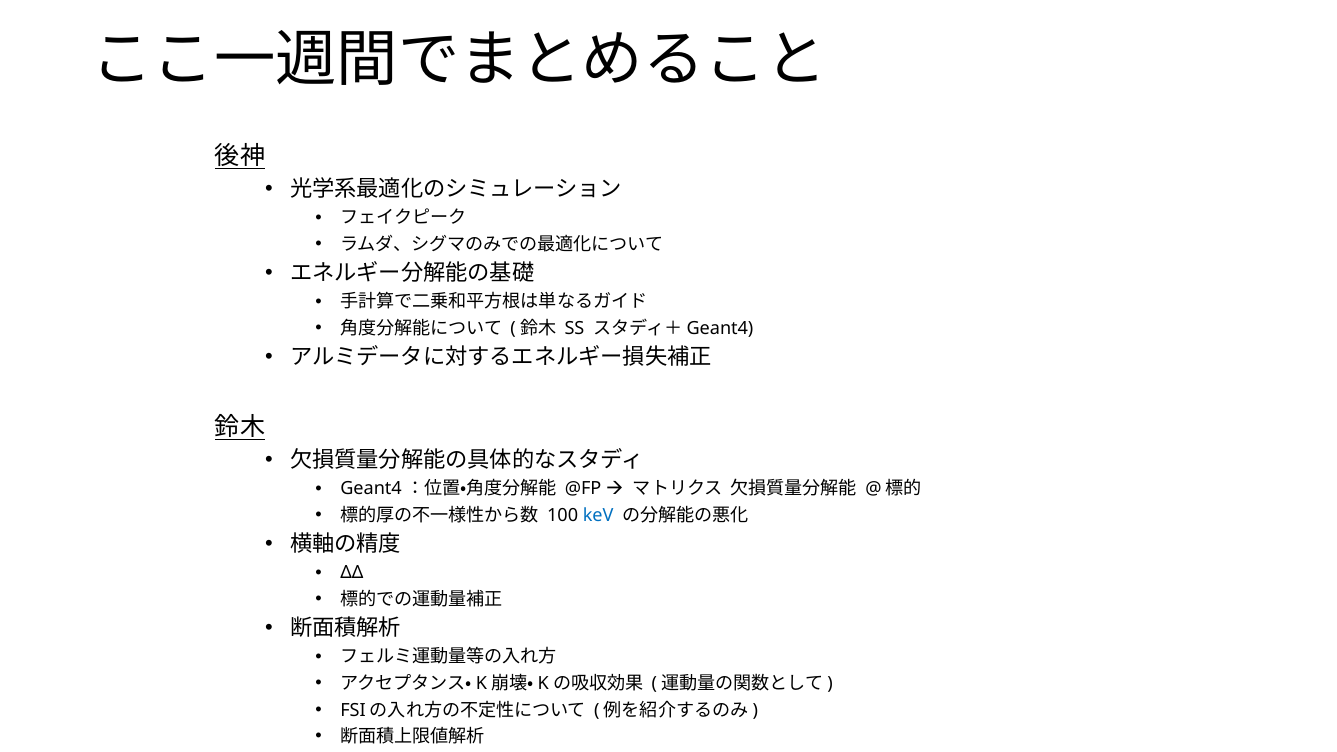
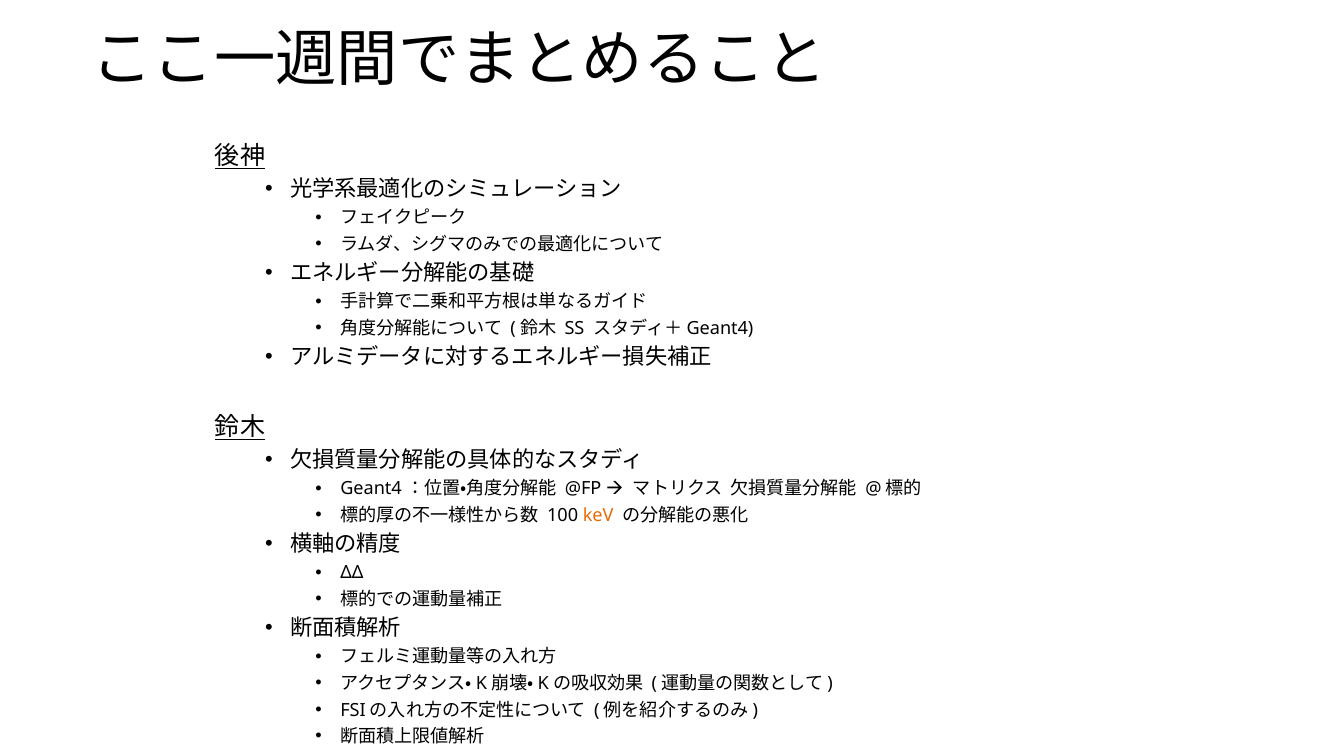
keV colour: blue -> orange
